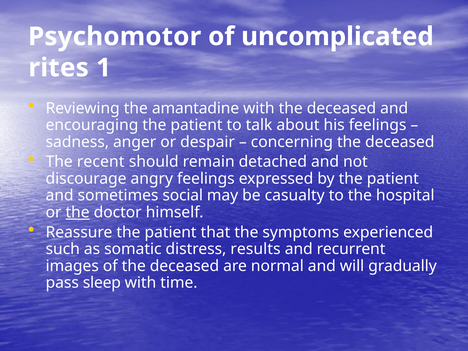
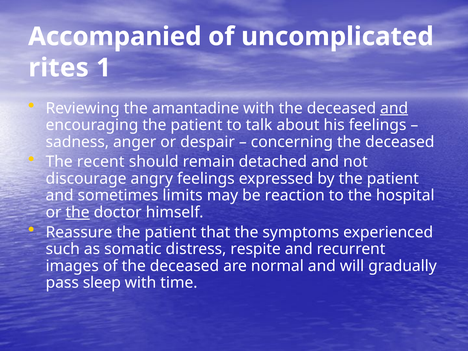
Psychomotor: Psychomotor -> Accompanied
and at (394, 108) underline: none -> present
social: social -> limits
casualty: casualty -> reaction
results: results -> respite
